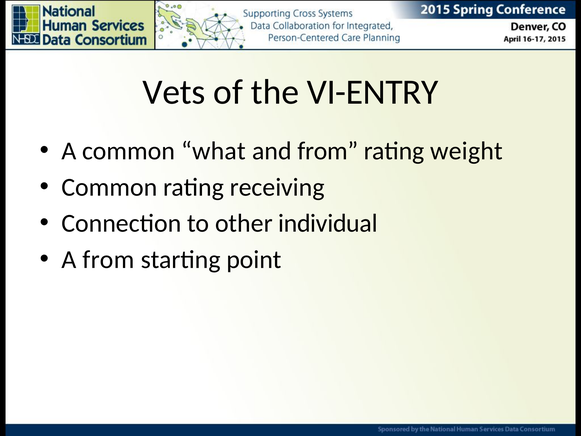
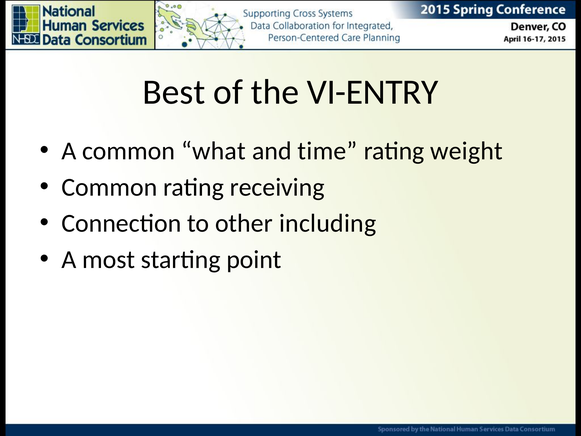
Vets: Vets -> Best
and from: from -> time
individual: individual -> including
A from: from -> most
